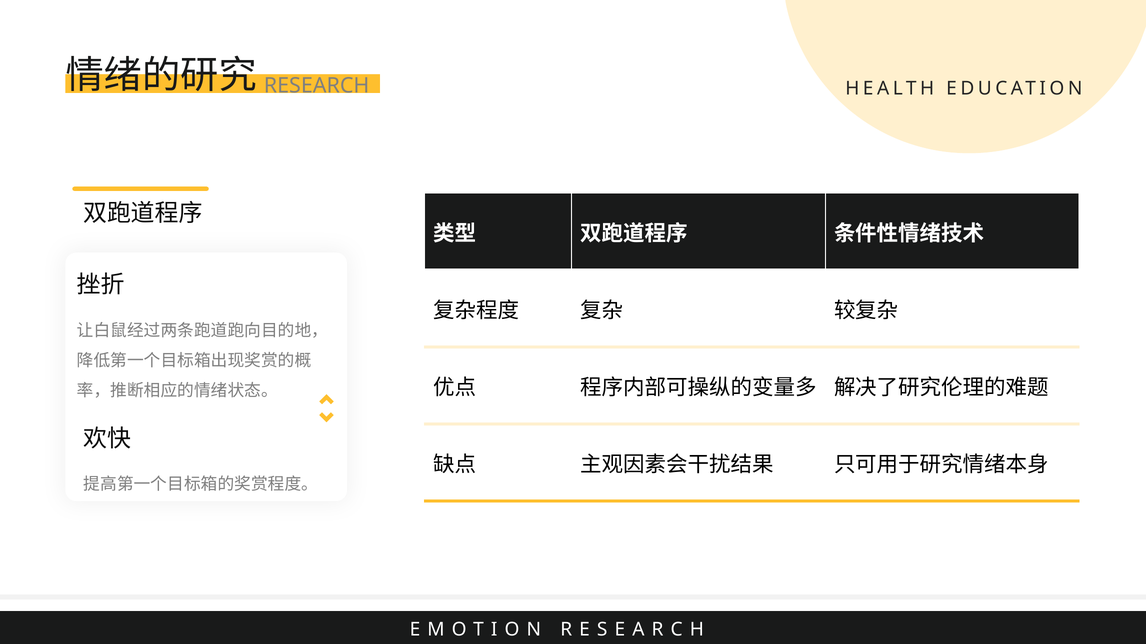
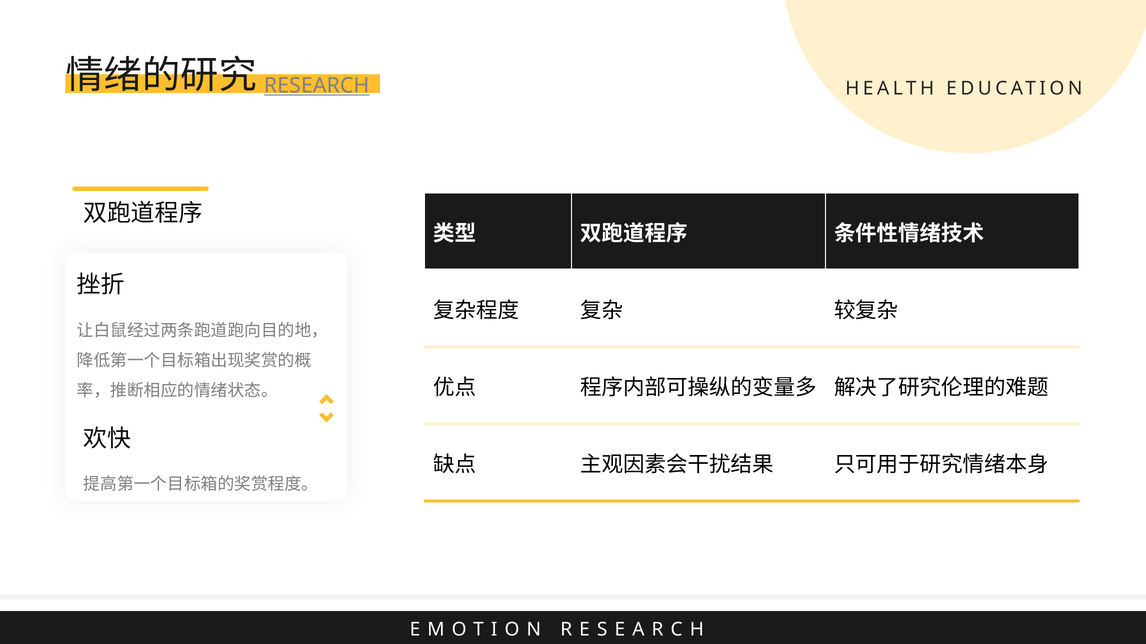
RESEARCH underline: none -> present
